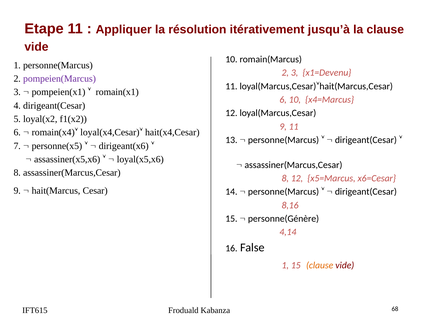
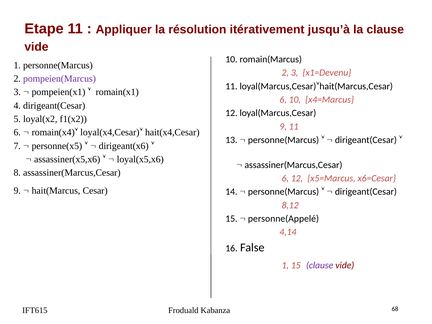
8 at (285, 178): 8 -> 6
8,16: 8,16 -> 8,12
personne(Génère: personne(Génère -> personne(Appelé
clause at (320, 265) colour: orange -> purple
